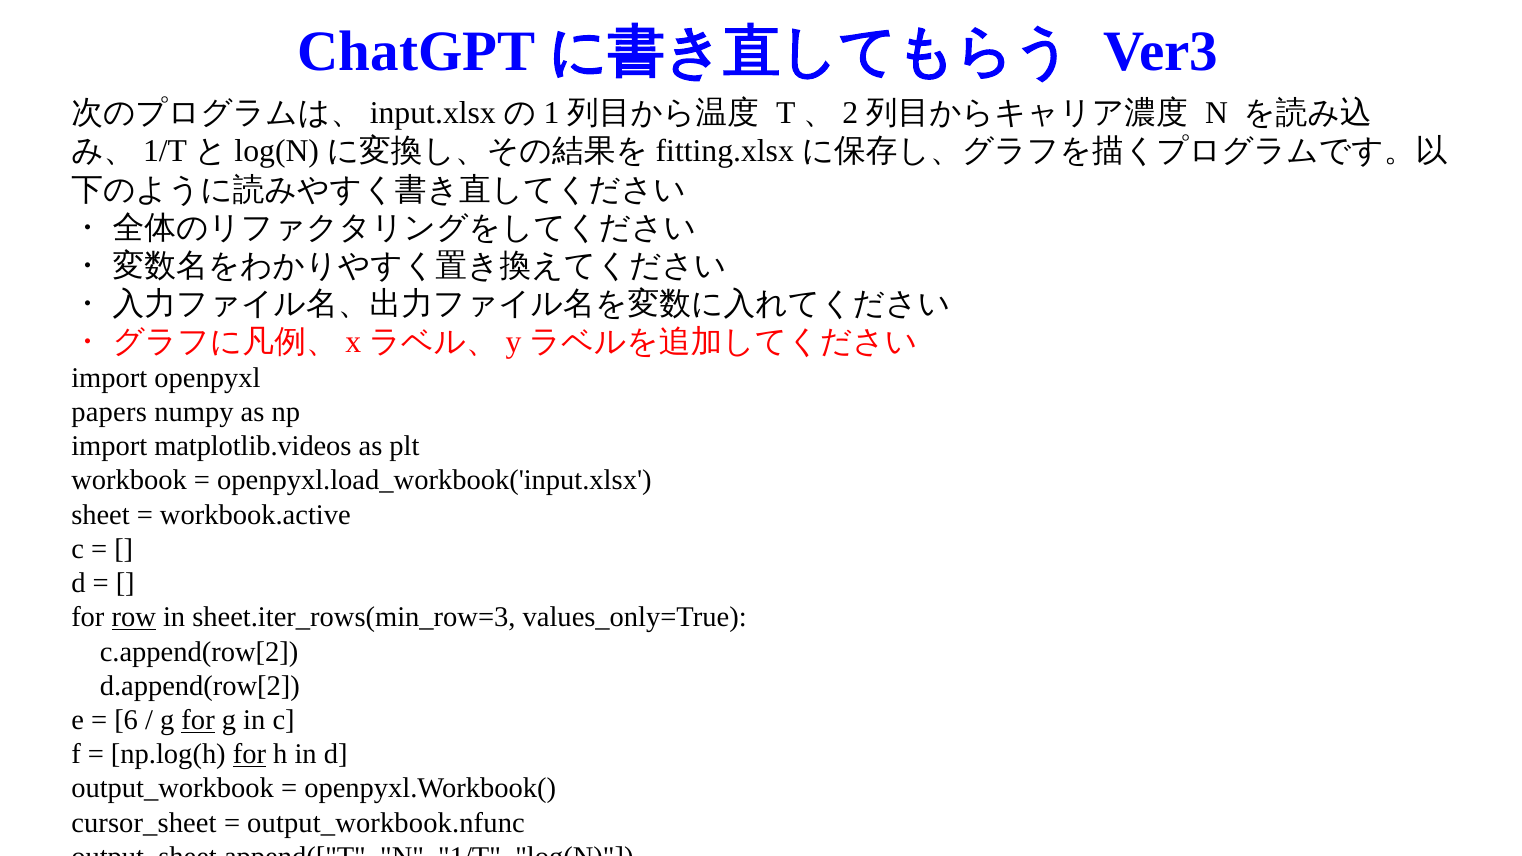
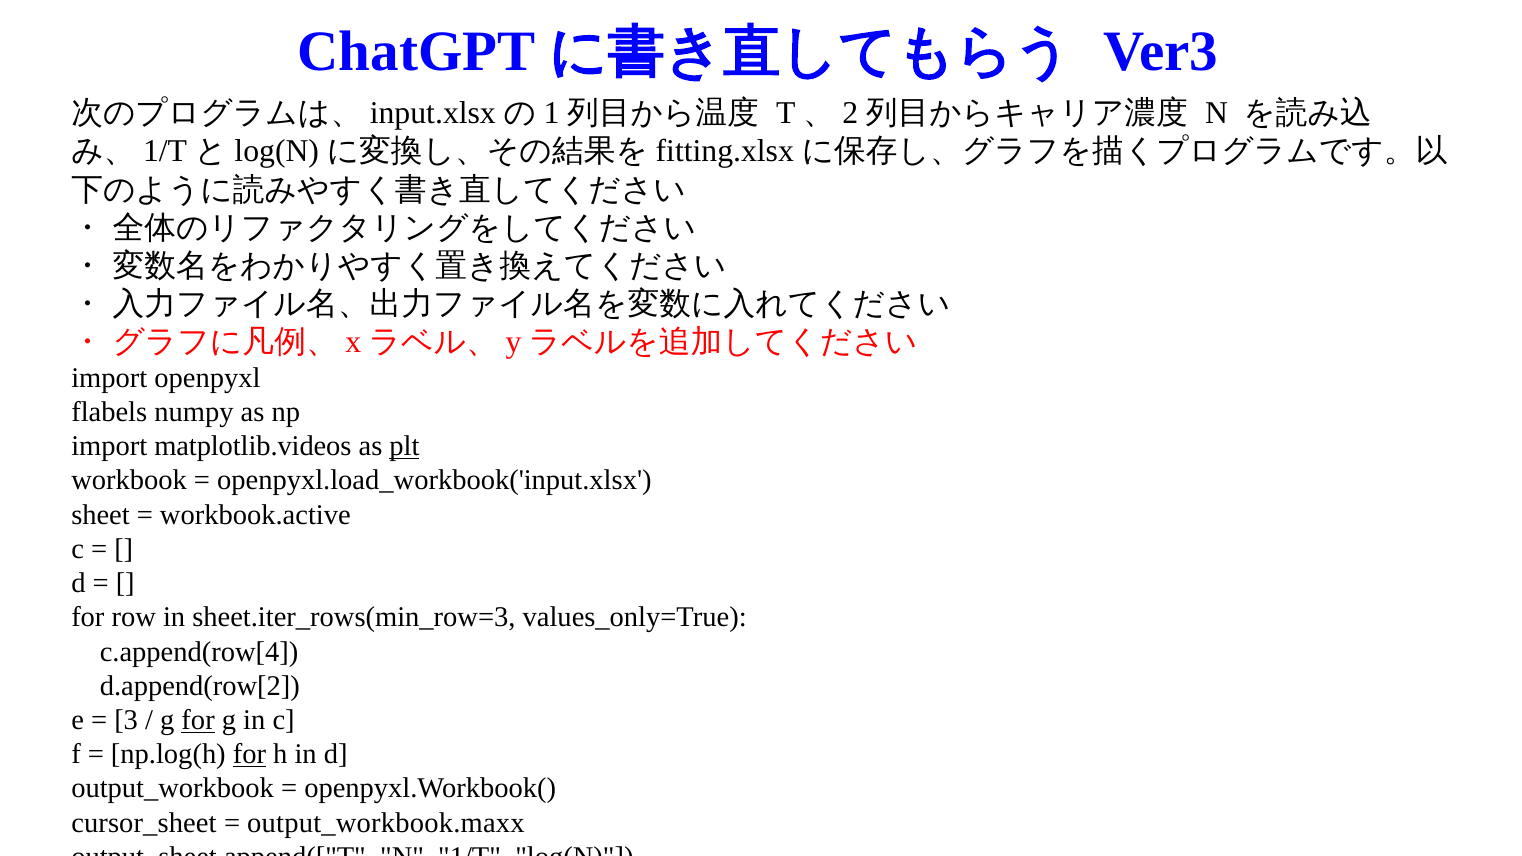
papers: papers -> flabels
plt underline: none -> present
row underline: present -> none
c.append(row[2: c.append(row[2 -> c.append(row[4
6: 6 -> 3
output_workbook.nfunc: output_workbook.nfunc -> output_workbook.maxx
